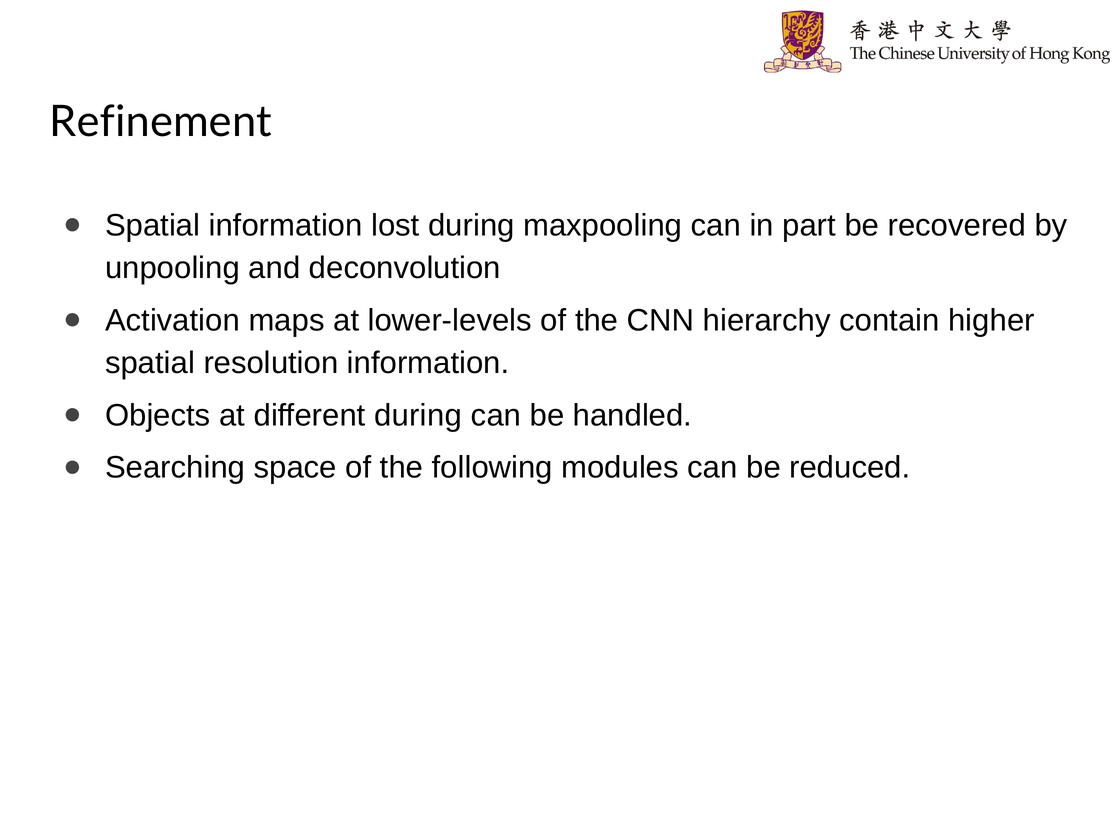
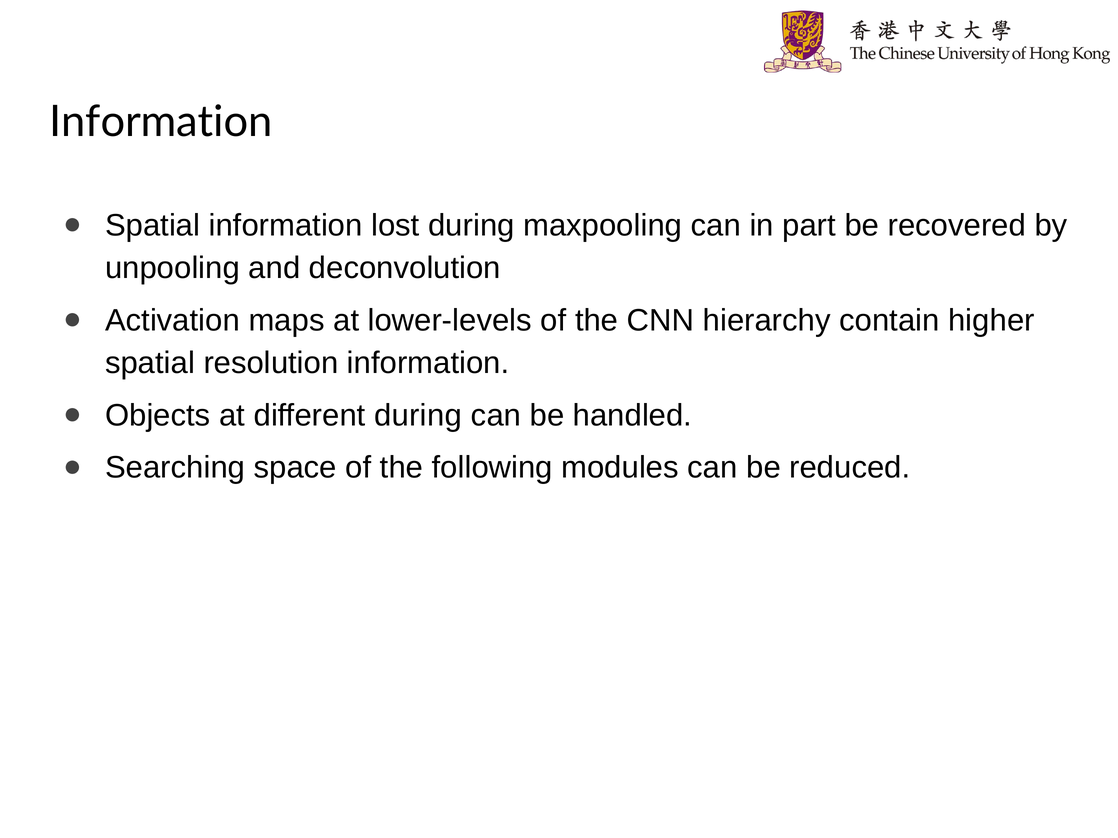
Refinement at (161, 122): Refinement -> Information
